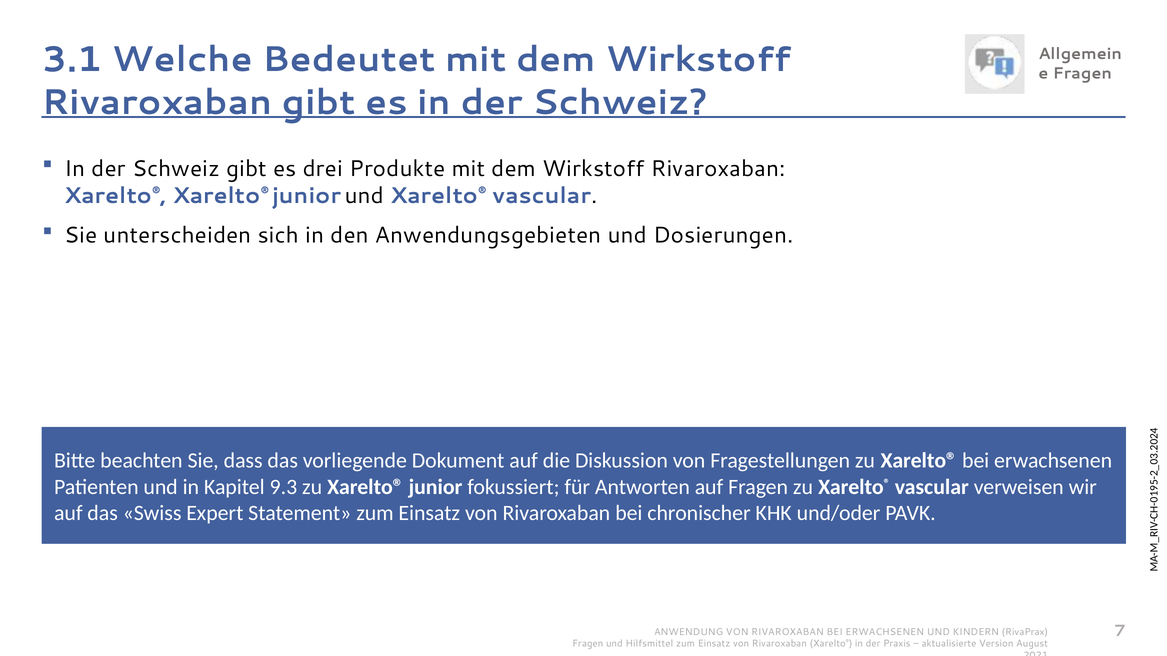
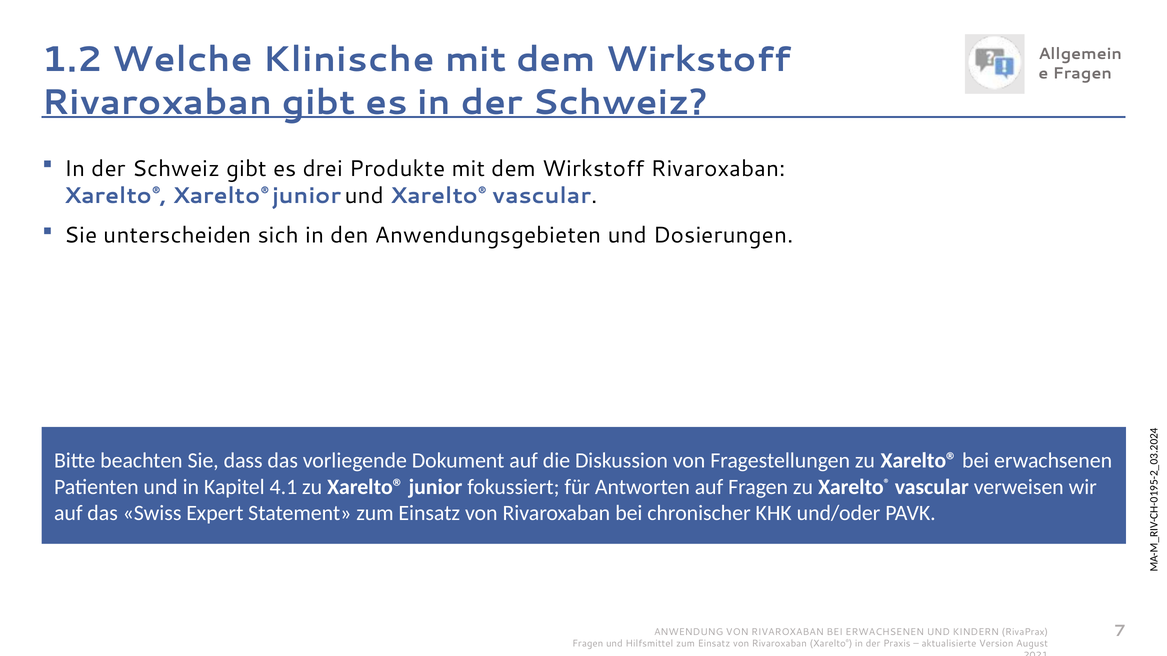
3.1: 3.1 -> 1.2
Bedeutet: Bedeutet -> Klinische
9.3: 9.3 -> 4.1
